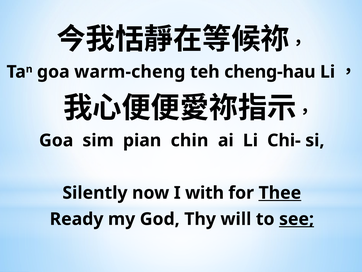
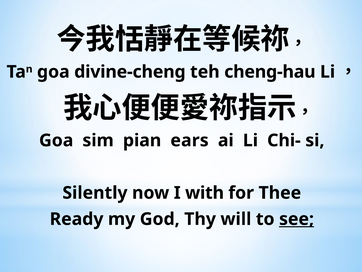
warm-cheng: warm-cheng -> divine-cheng
chin: chin -> ears
Thee underline: present -> none
